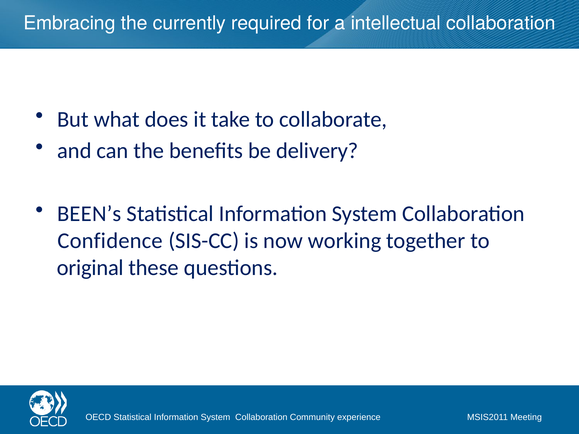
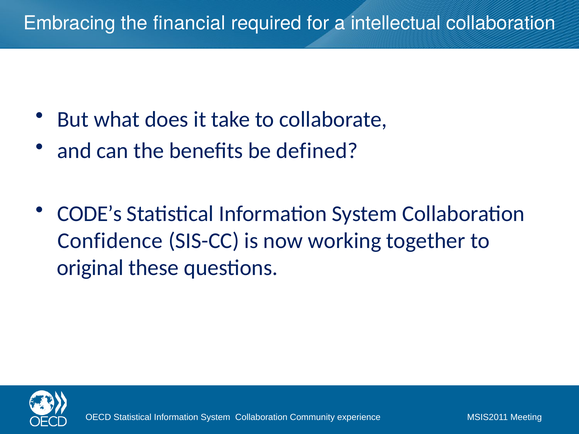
currently: currently -> financial
delivery: delivery -> defined
BEEN’s: BEEN’s -> CODE’s
